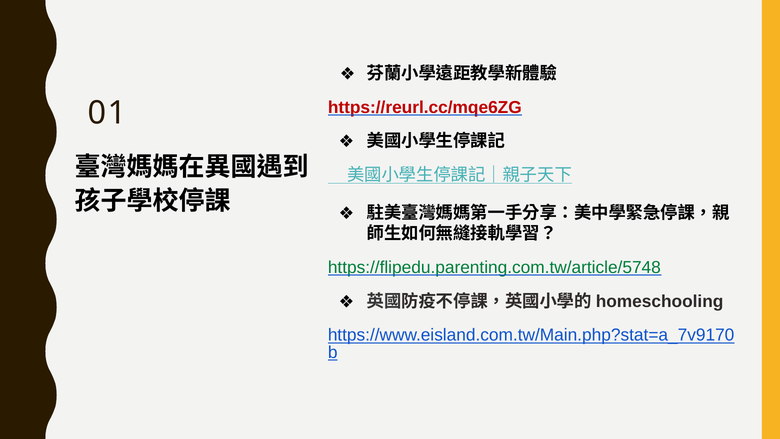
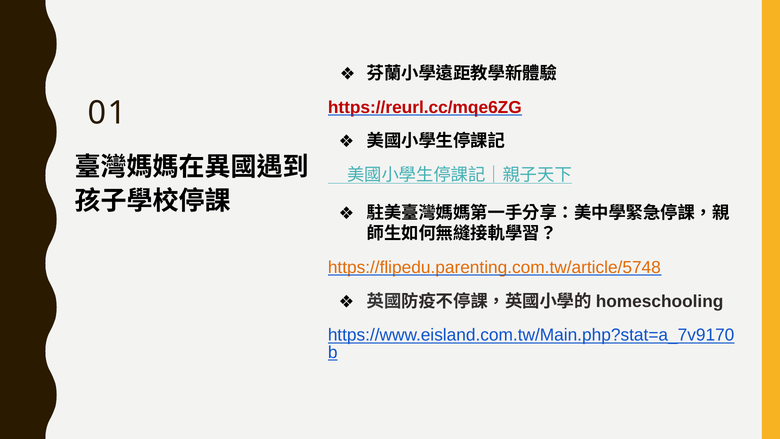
https://flipedu.parenting.com.tw/article/5748 colour: green -> orange
